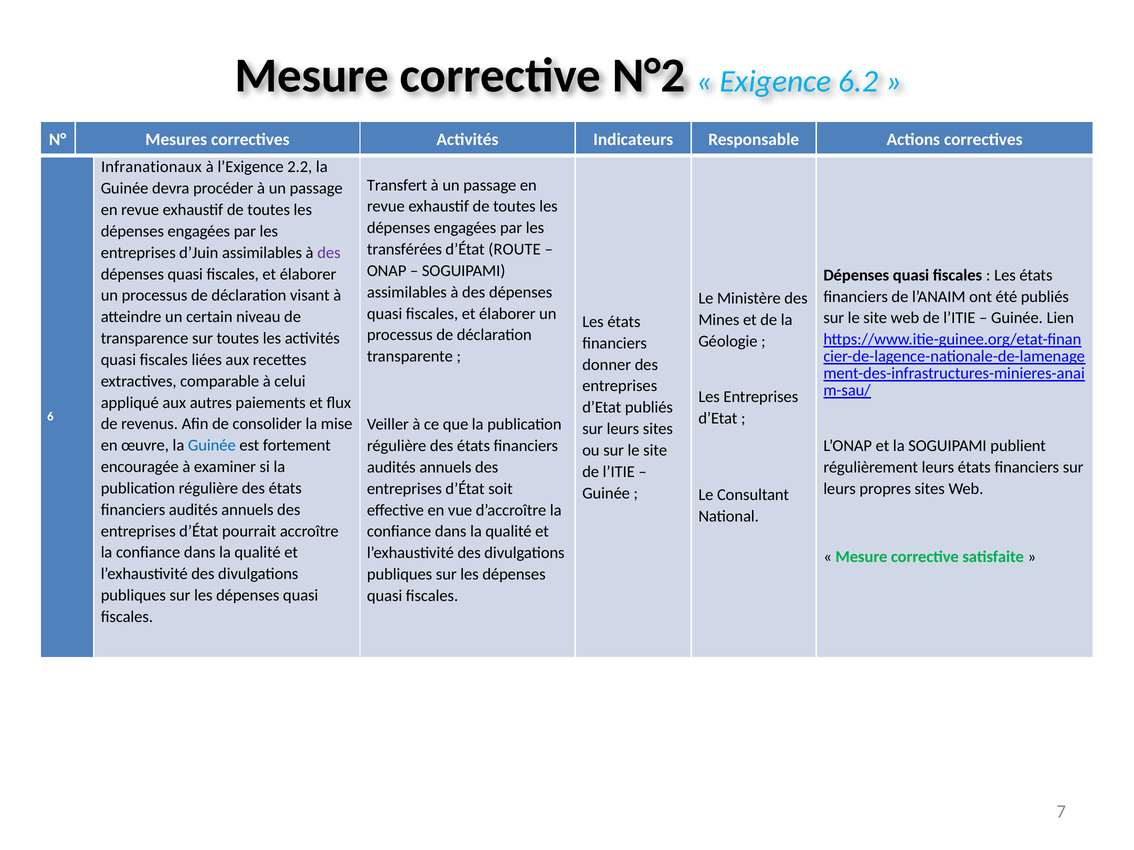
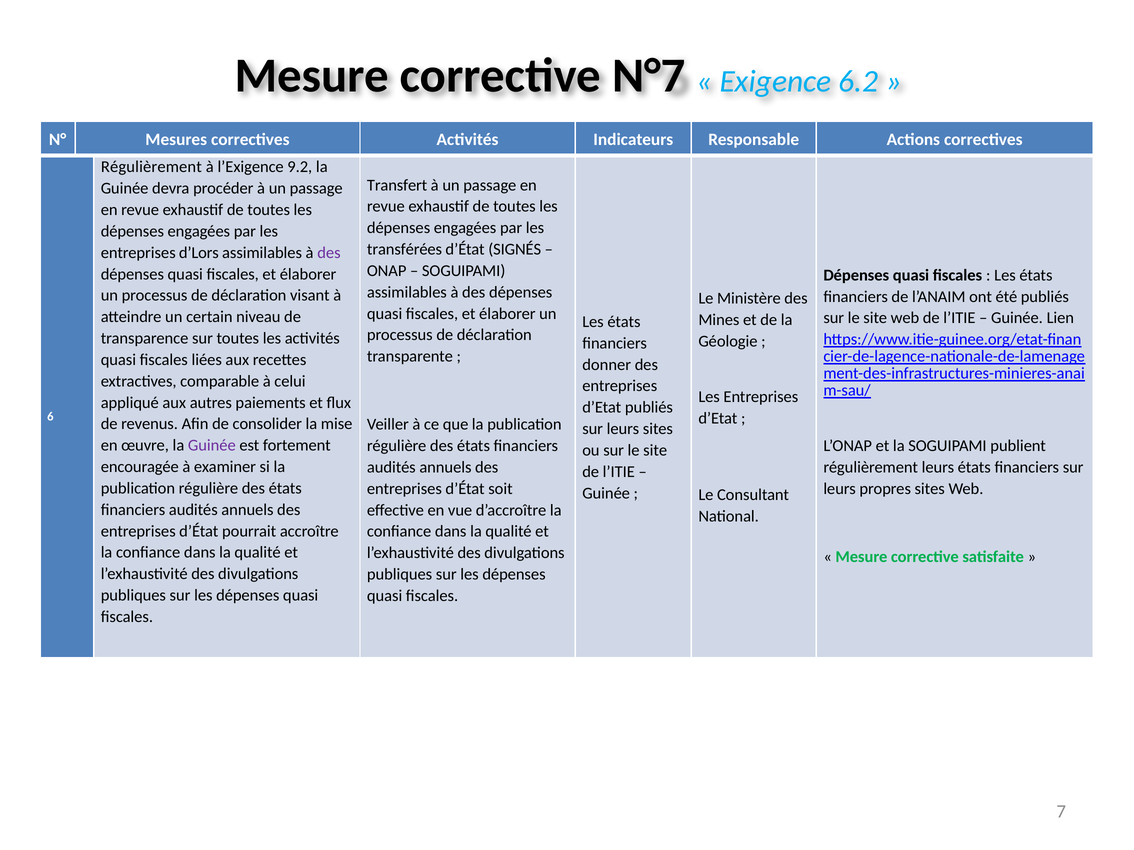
N°2: N°2 -> N°7
Infranationaux at (151, 167): Infranationaux -> Régulièrement
2.2: 2.2 -> 9.2
ROUTE: ROUTE -> SIGNÉS
d’Juin: d’Juin -> d’Lors
Guinée at (212, 446) colour: blue -> purple
